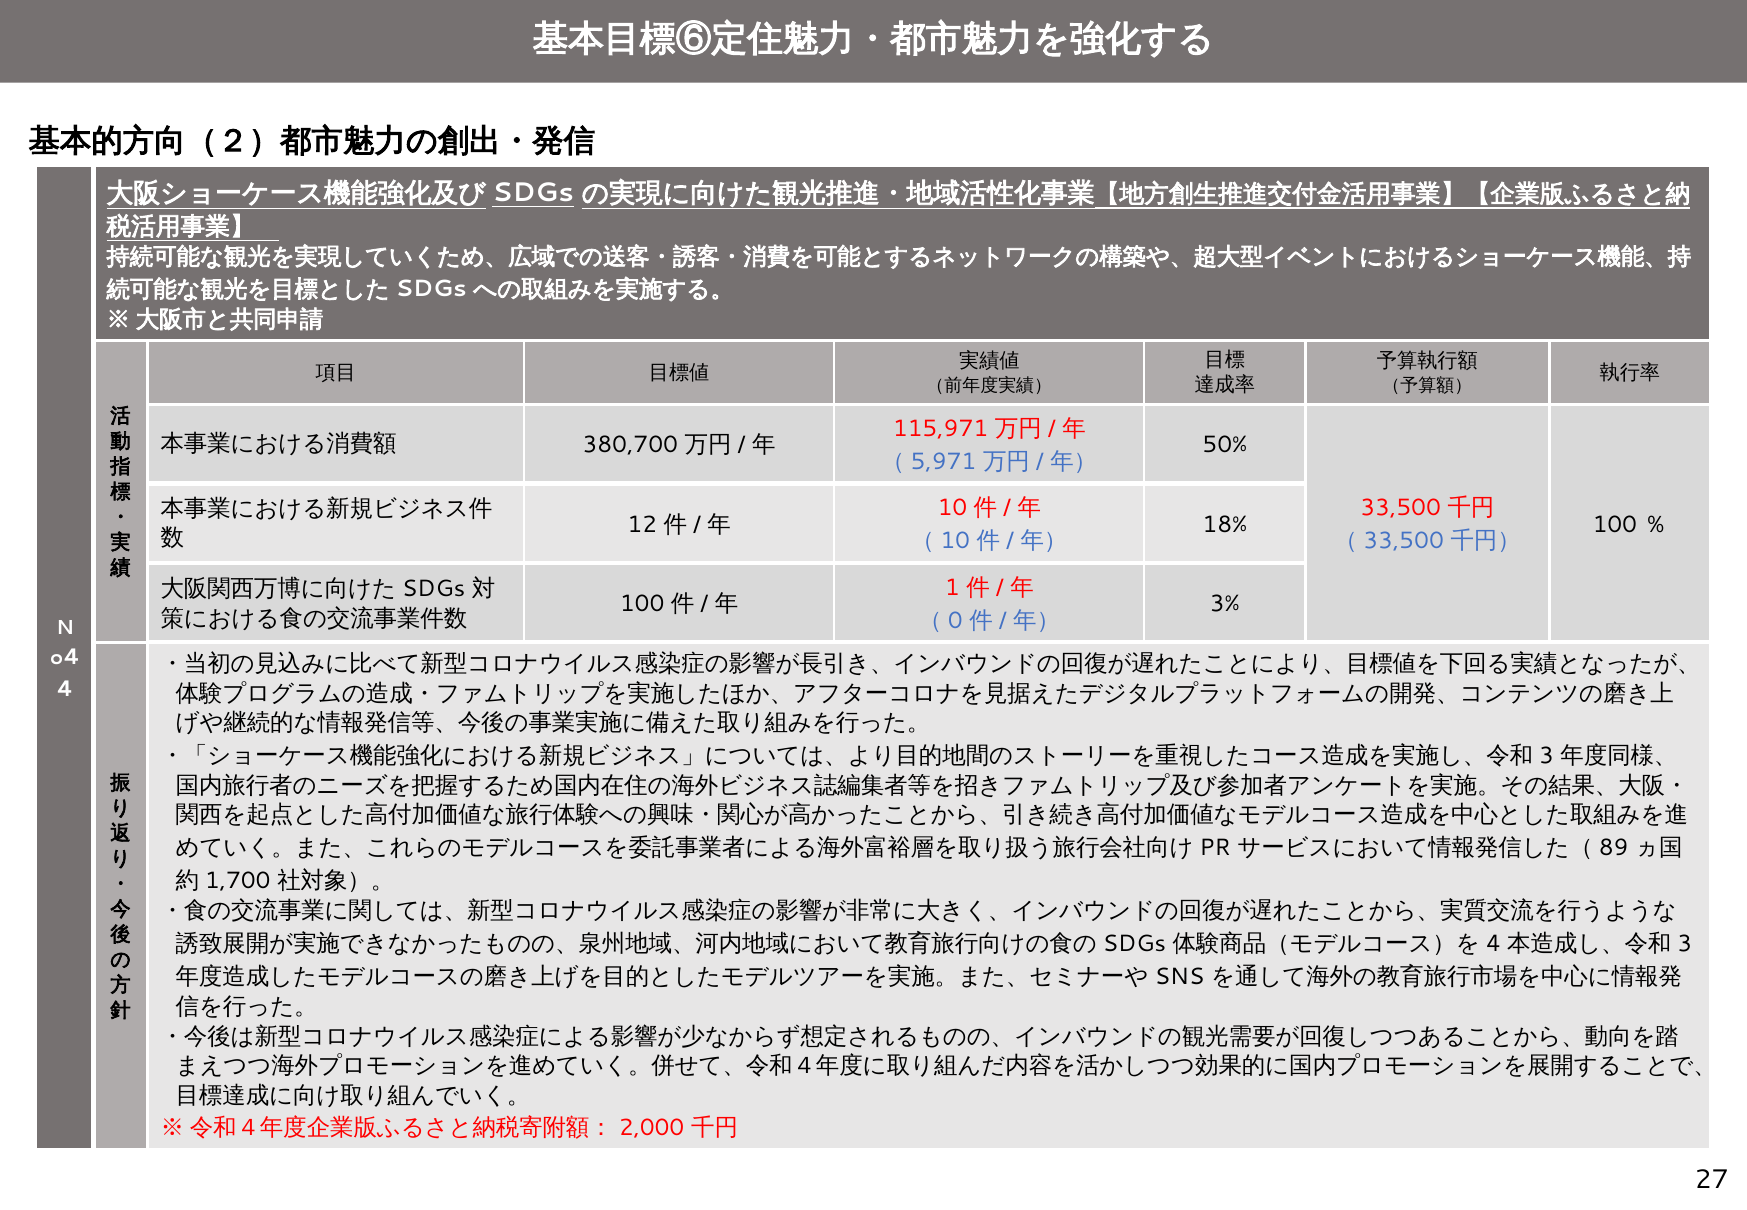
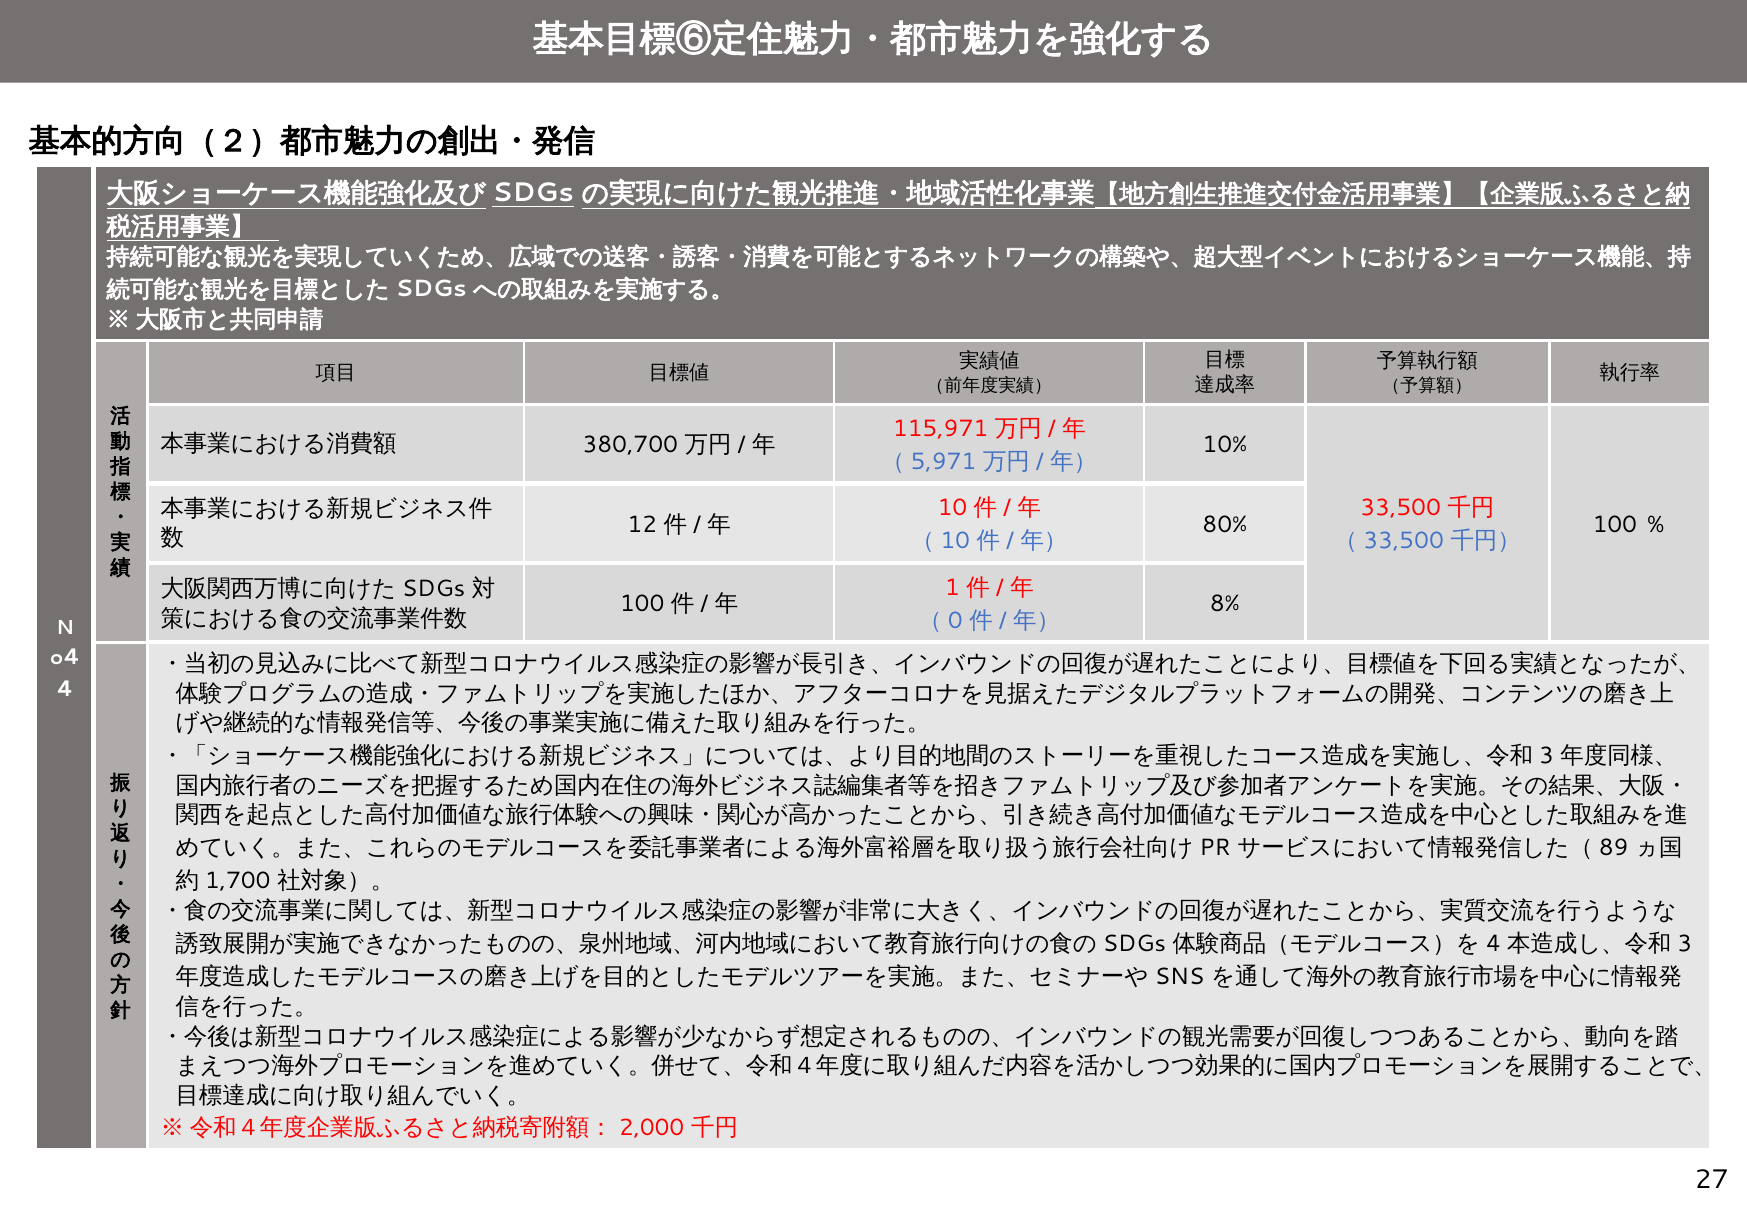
50%: 50% -> 10%
18%: 18% -> 80%
3%: 3% -> 8%
